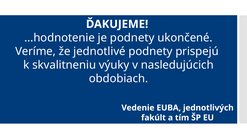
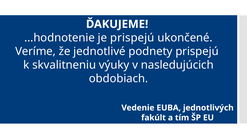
je podnety: podnety -> prispejú
